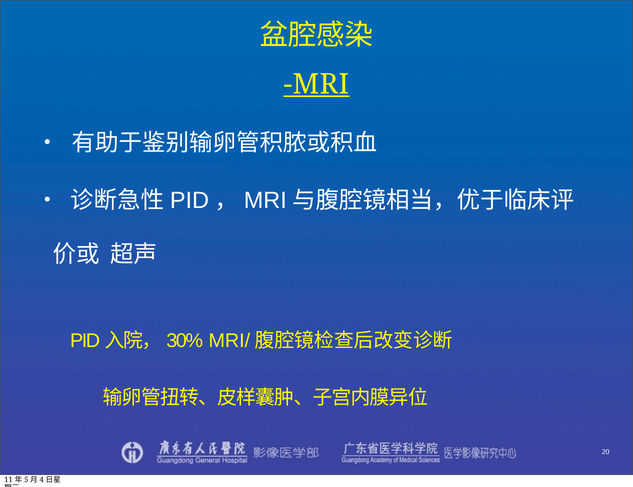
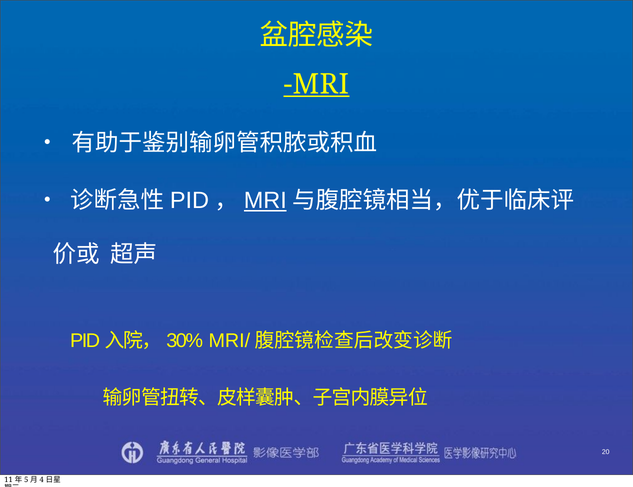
MRI at (265, 201) underline: none -> present
